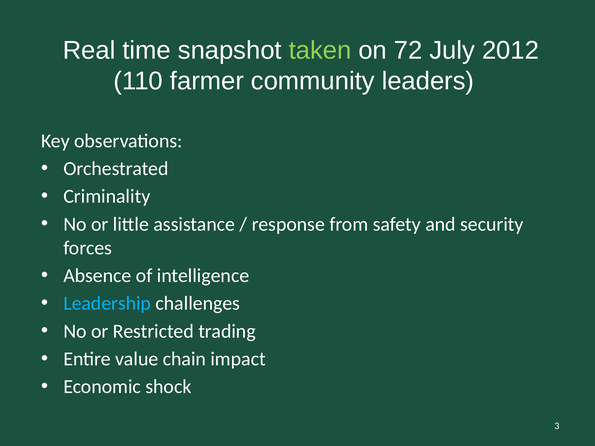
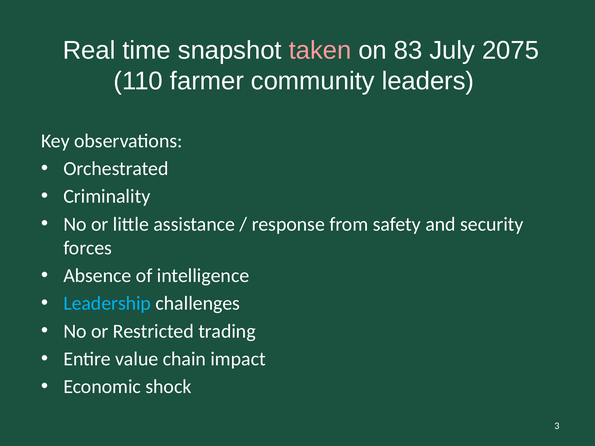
taken colour: light green -> pink
72: 72 -> 83
2012: 2012 -> 2075
